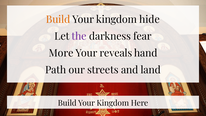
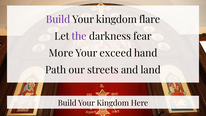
Build at (58, 19) colour: orange -> purple
hide: hide -> flare
reveals: reveals -> exceed
